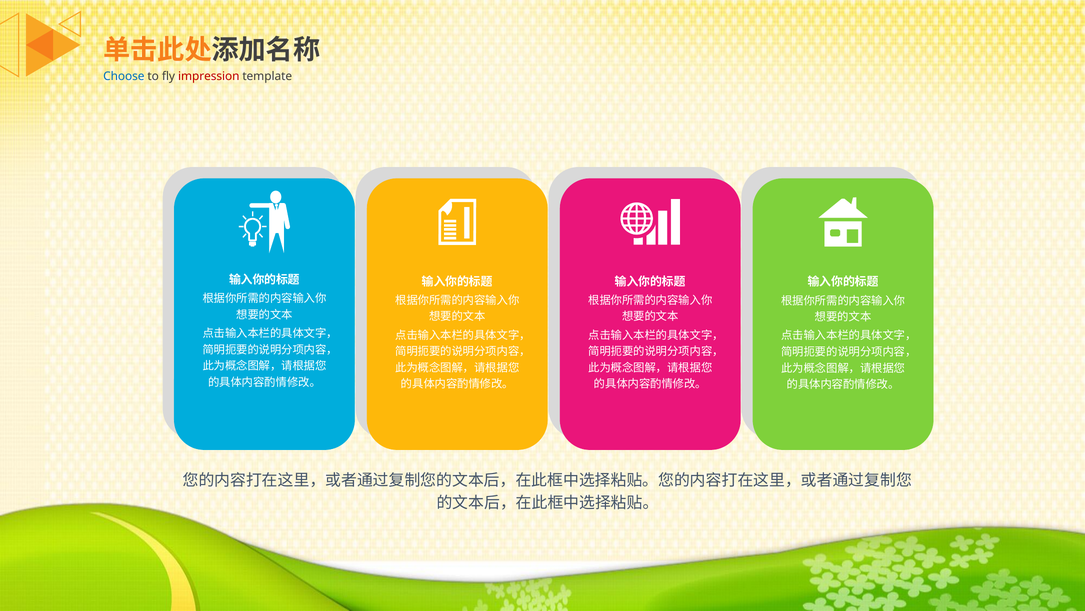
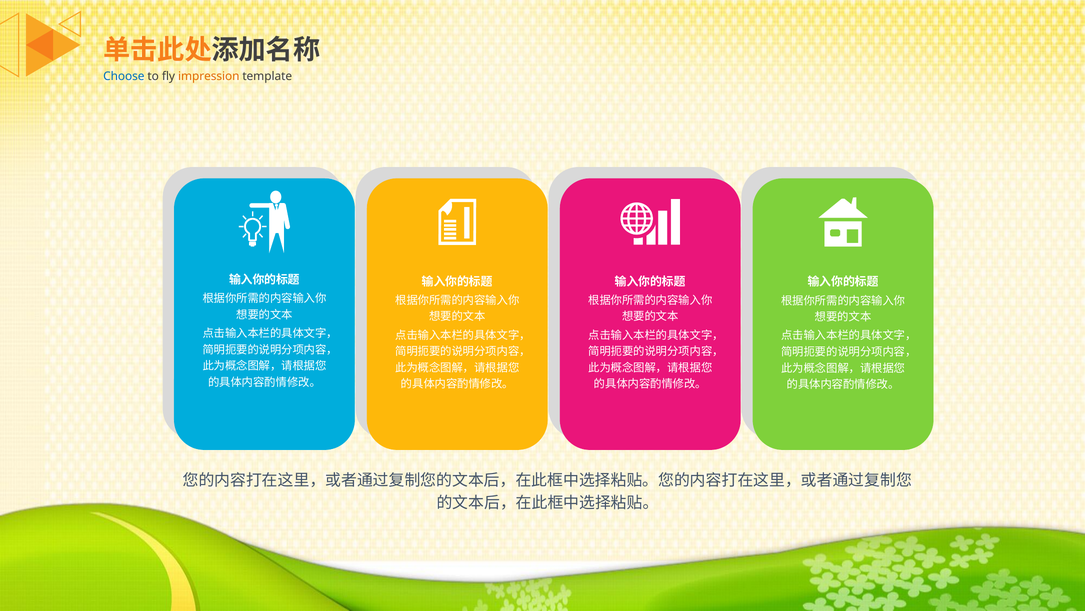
impression colour: red -> orange
